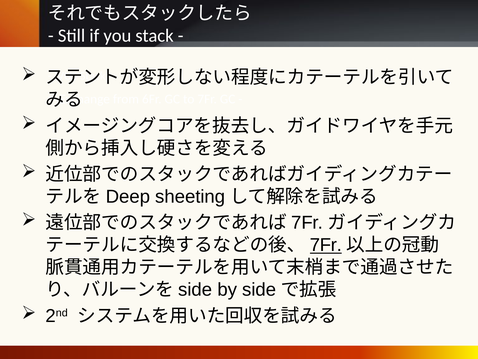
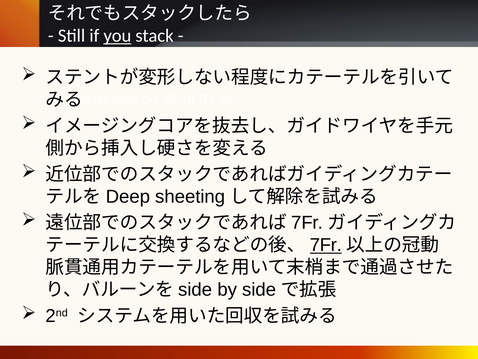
you underline: none -> present
